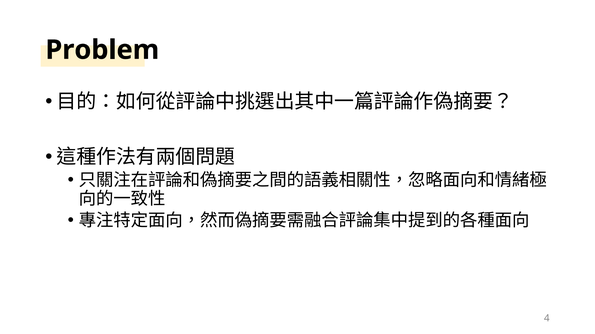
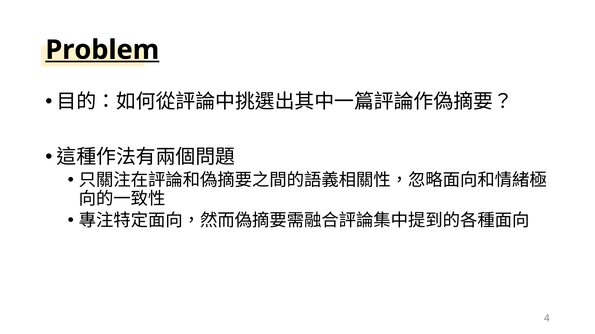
Problem underline: none -> present
